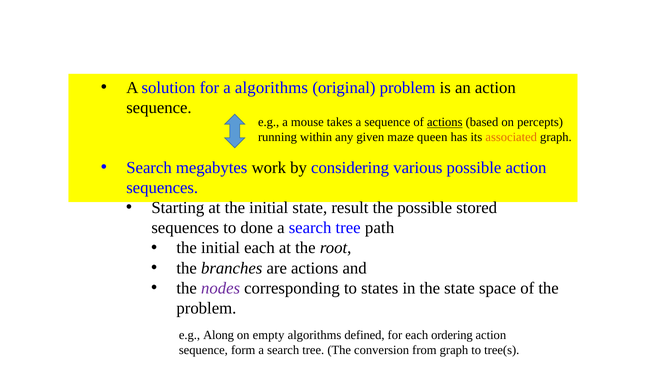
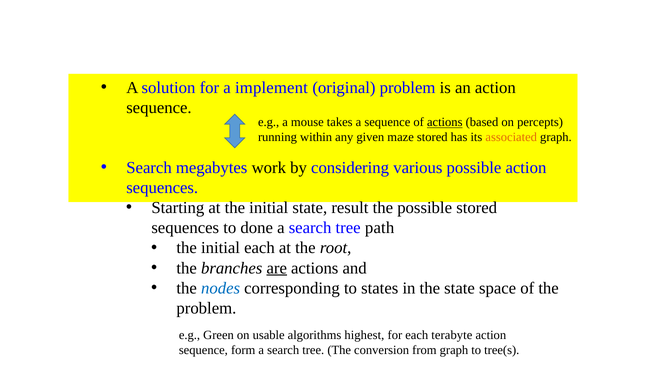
a algorithms: algorithms -> implement
maze queen: queen -> stored
are underline: none -> present
nodes colour: purple -> blue
Along: Along -> Green
empty: empty -> usable
defined: defined -> highest
ordering: ordering -> terabyte
